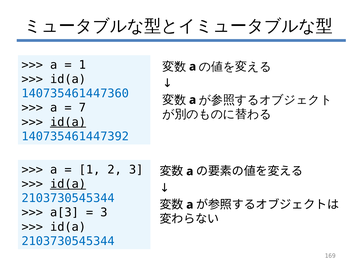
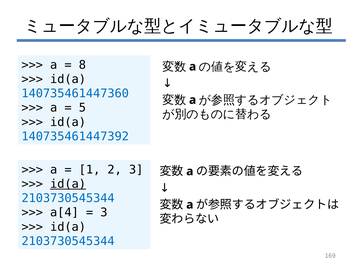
1 at (82, 65): 1 -> 8
7: 7 -> 5
id(a at (68, 122) underline: present -> none
a[3: a[3 -> a[4
